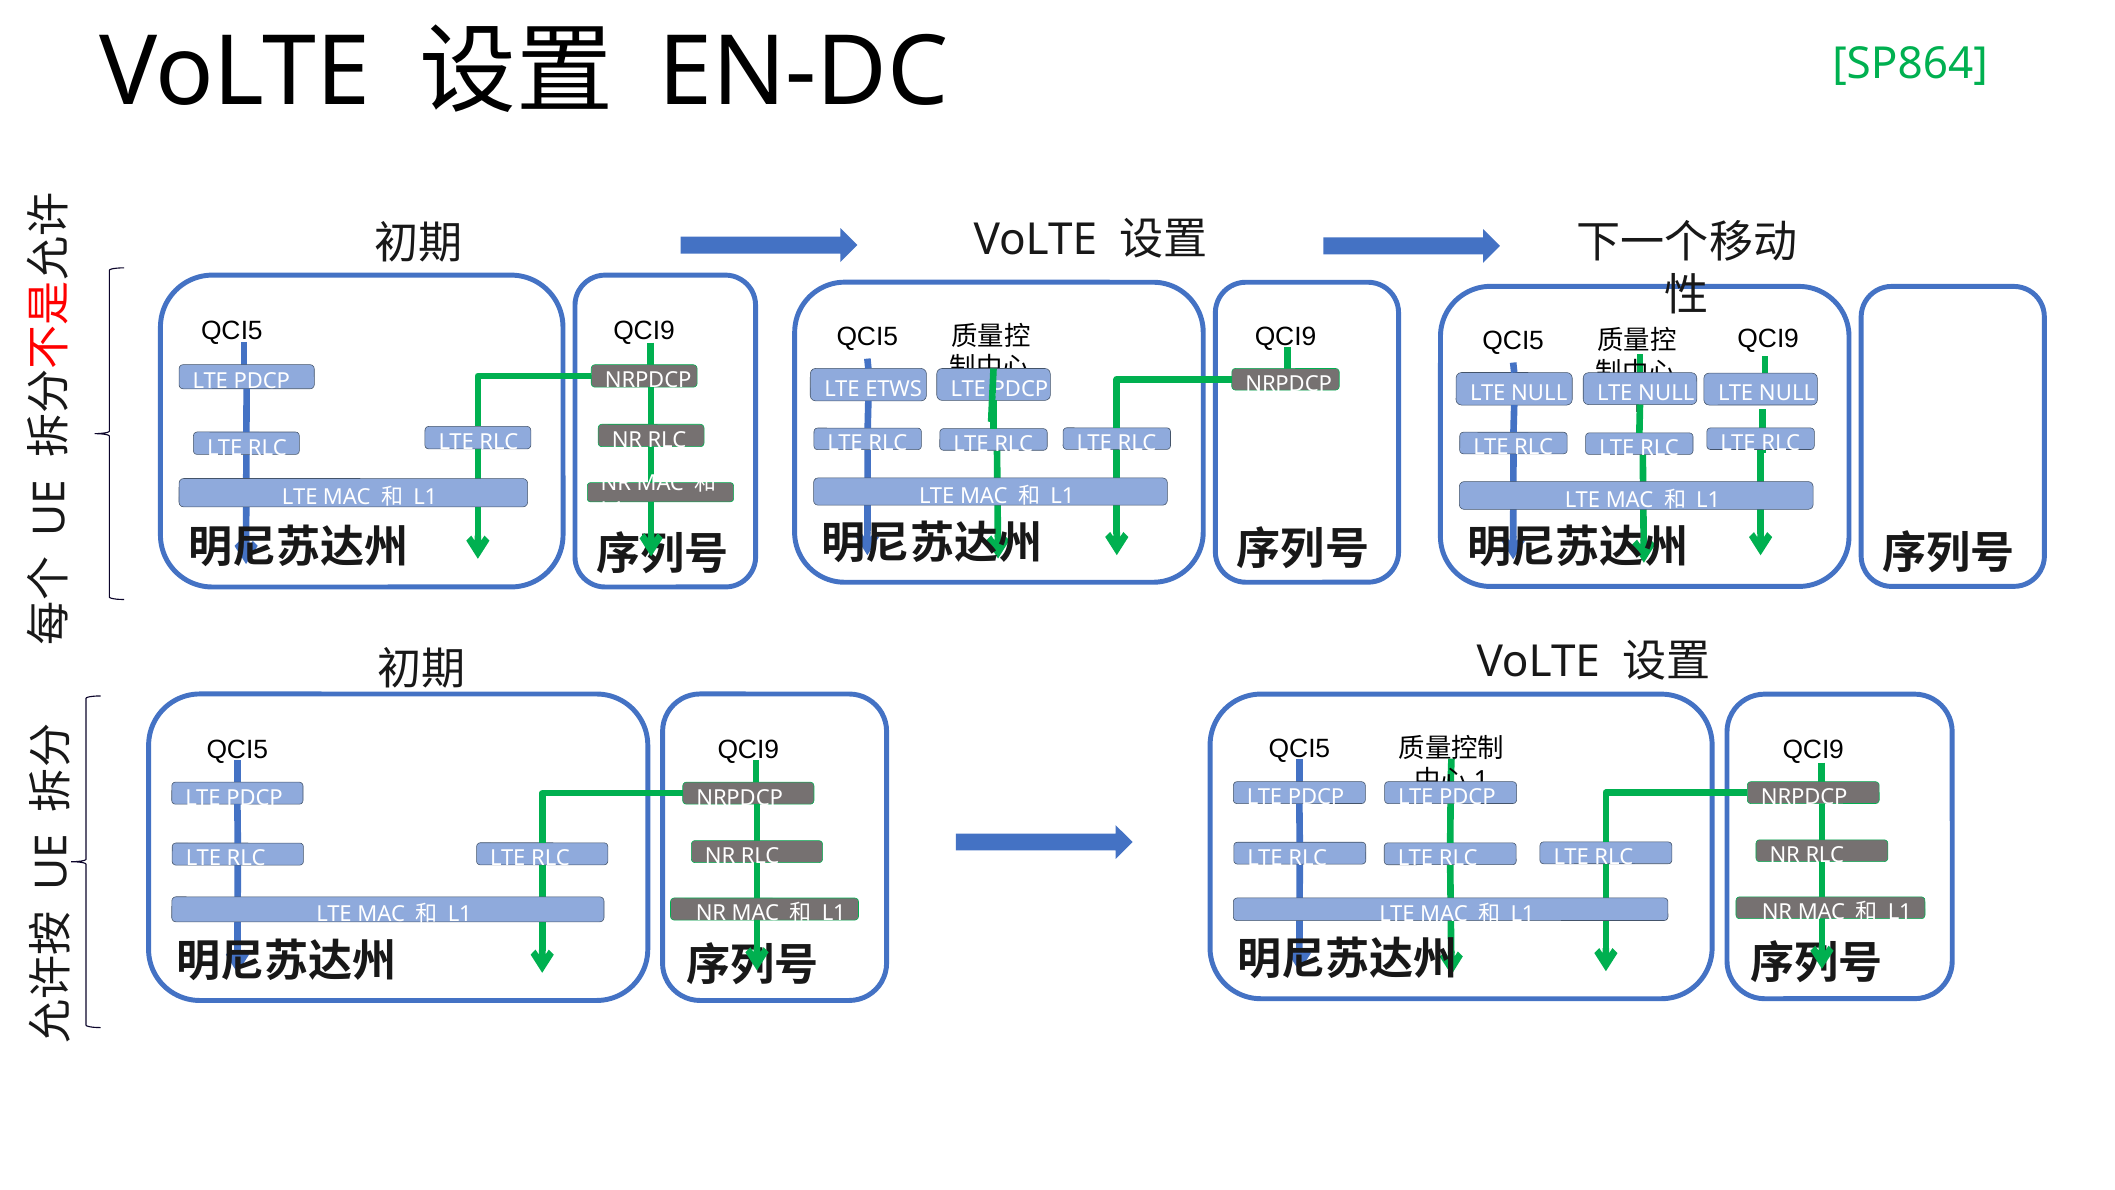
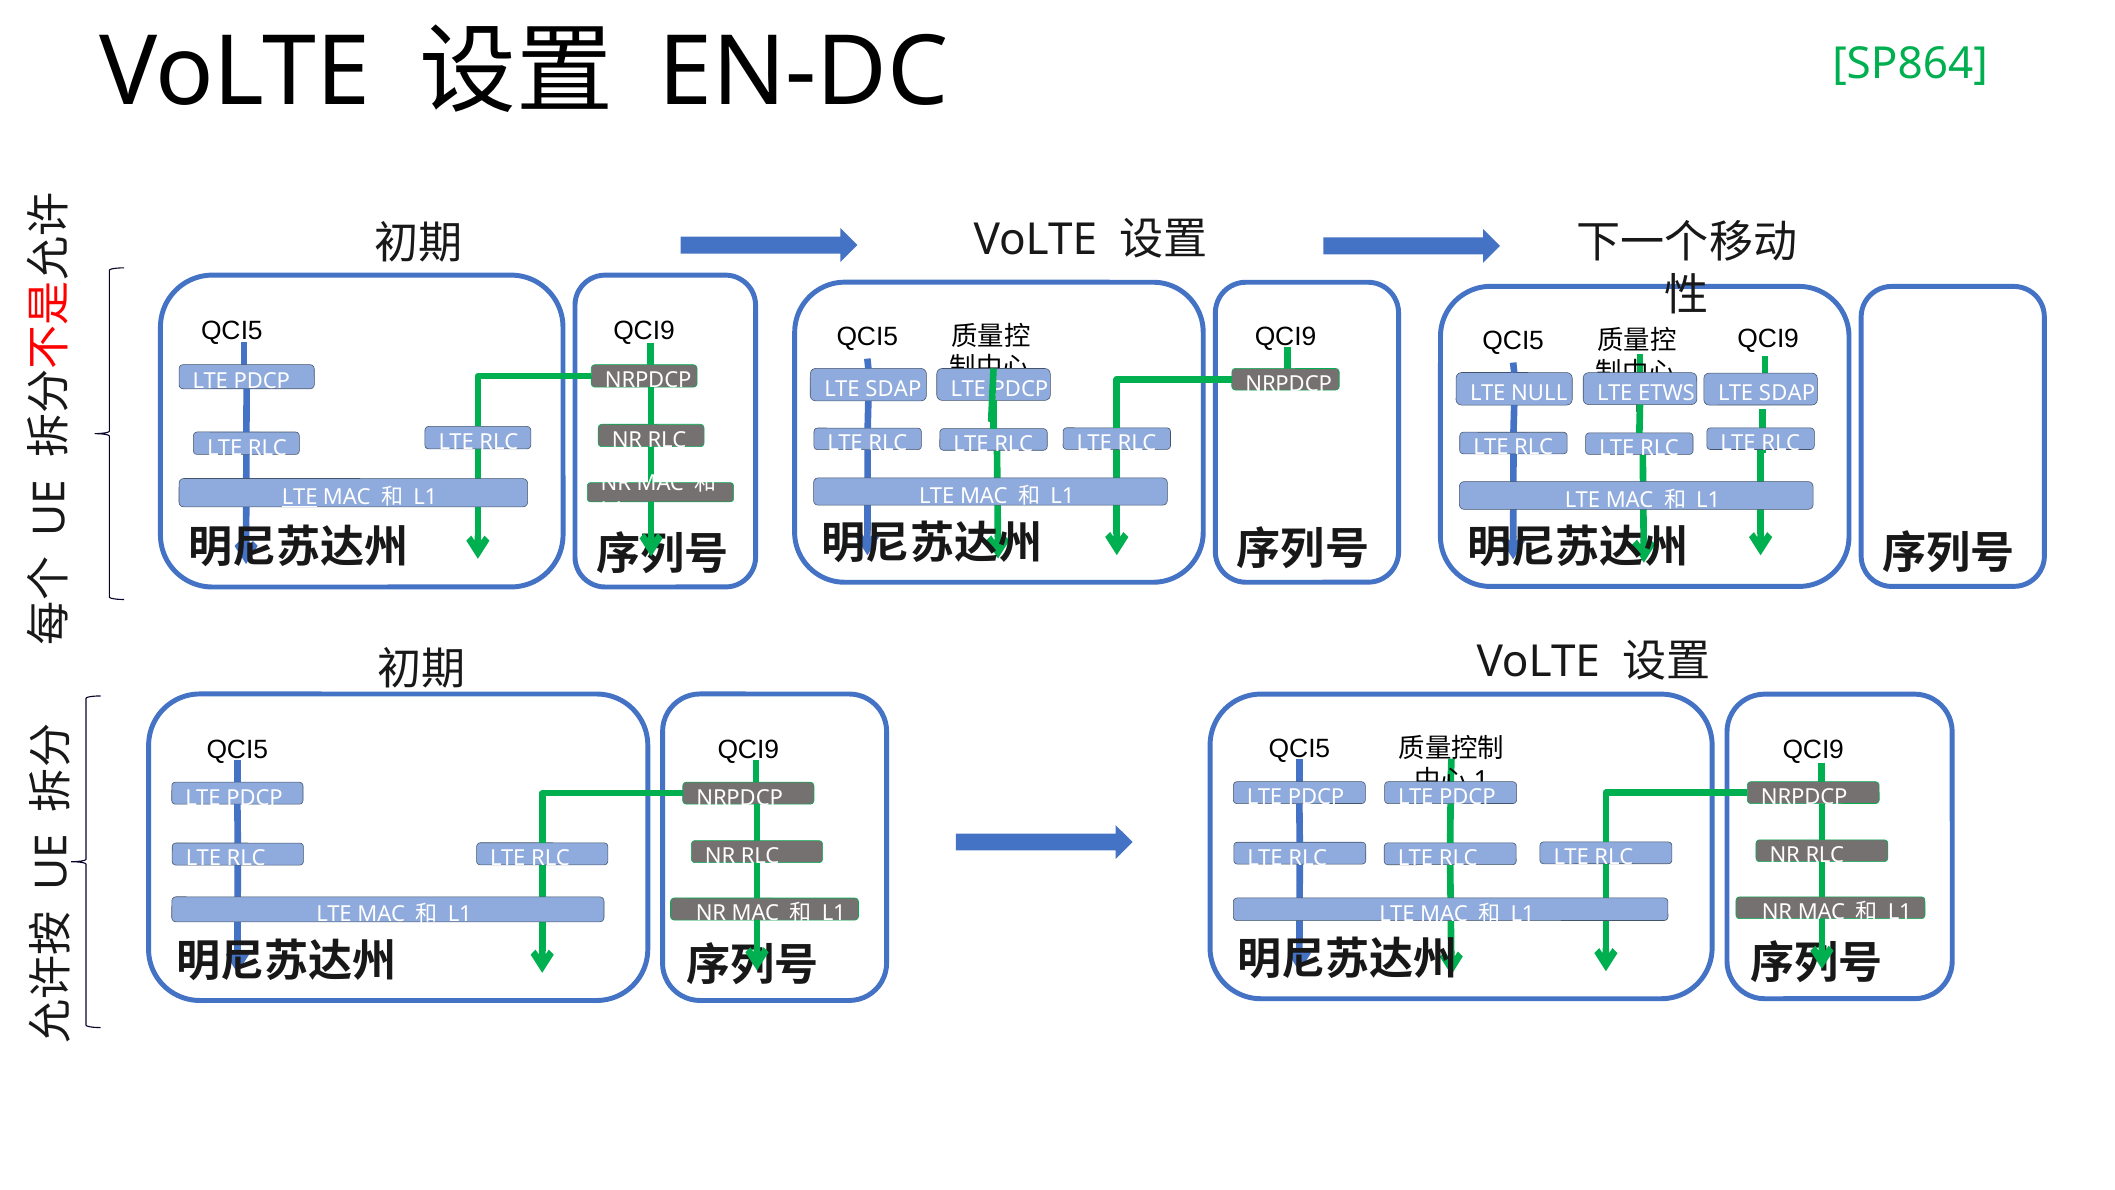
ETWS at (894, 389): ETWS -> SDAP
NULL at (1666, 393): NULL -> ETWS
NULL at (1787, 394): NULL -> SDAP
LTE at (300, 497) underline: none -> present
